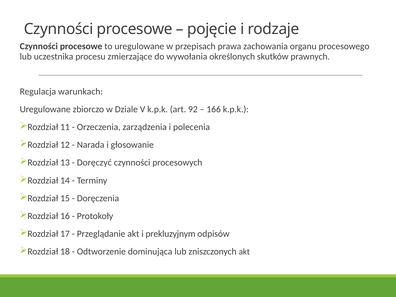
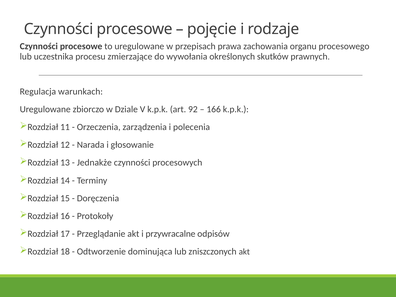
Doręczyć: Doręczyć -> Jednakże
prekluzyjnym: prekluzyjnym -> przywracalne
